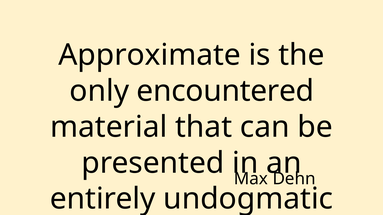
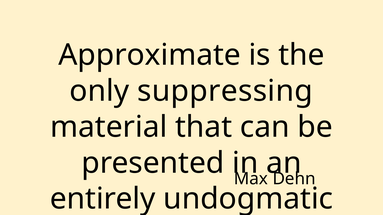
encountered: encountered -> suppressing
